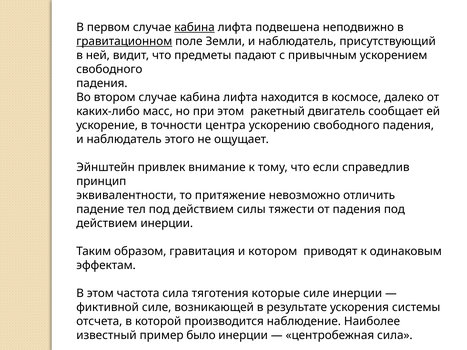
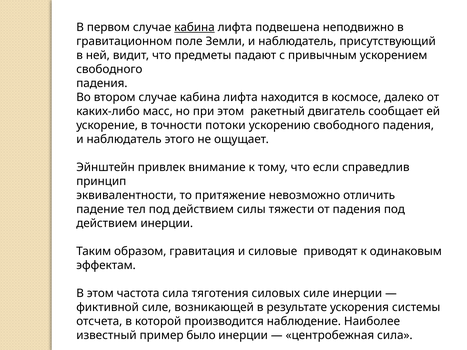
гравитационном underline: present -> none
центра: центра -> потоки
котором: котором -> силовые
которые: которые -> силовых
